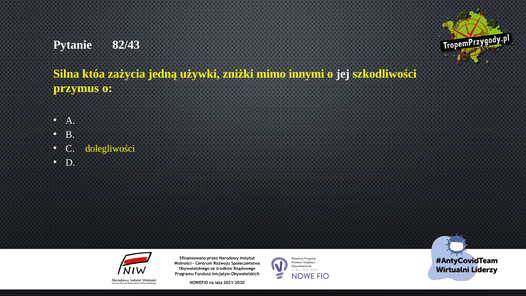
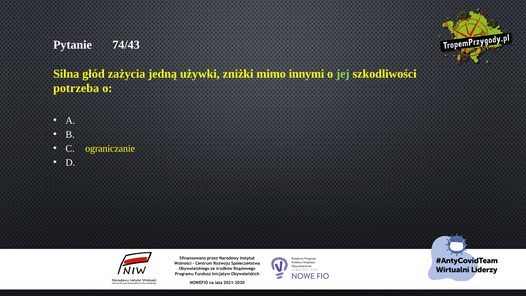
82/43: 82/43 -> 74/43
któa: któa -> głód
jej colour: white -> light green
przymus: przymus -> potrzeba
dolegliwości: dolegliwości -> ograniczanie
